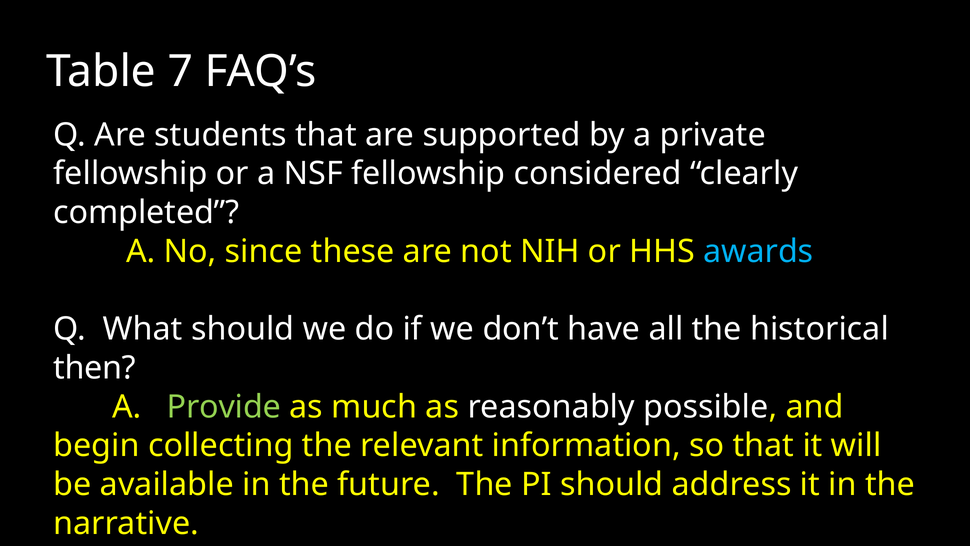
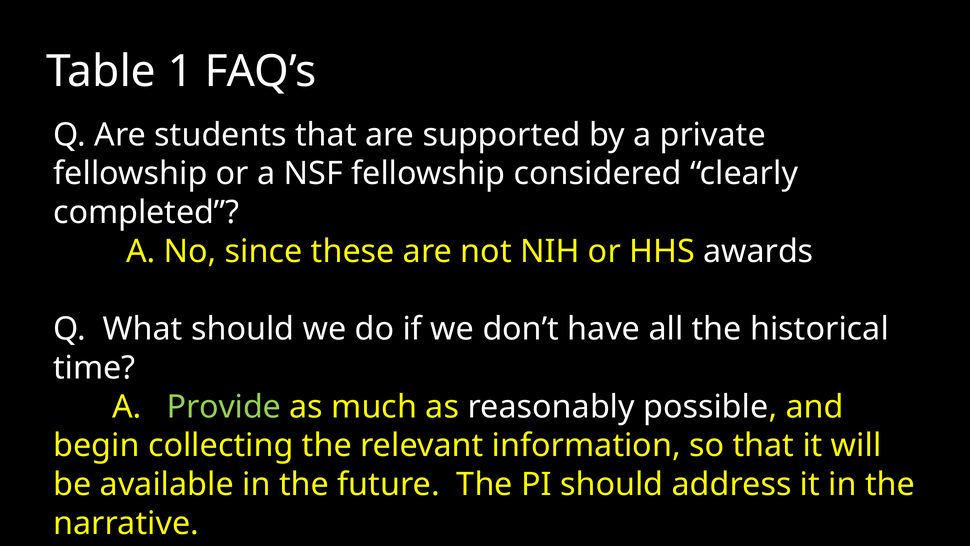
7: 7 -> 1
awards colour: light blue -> white
then: then -> time
